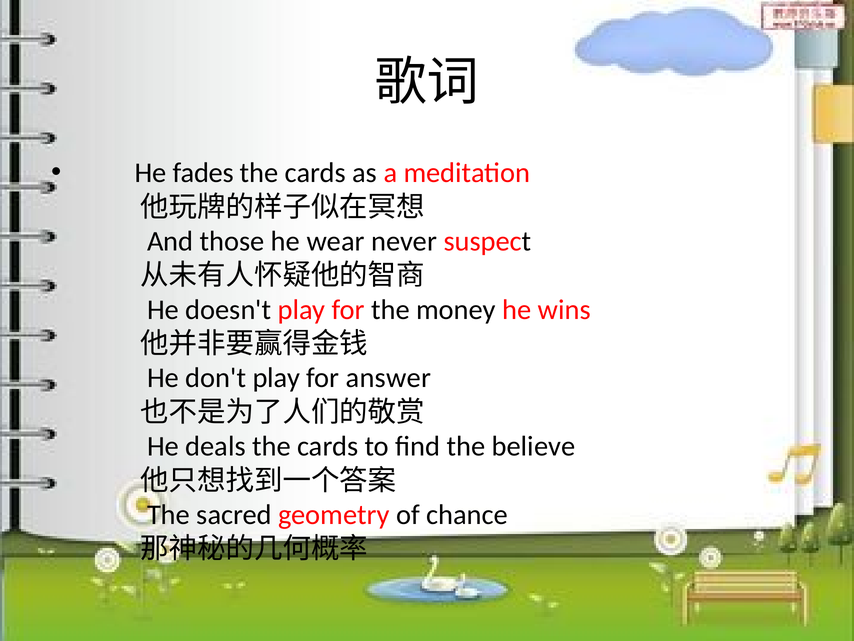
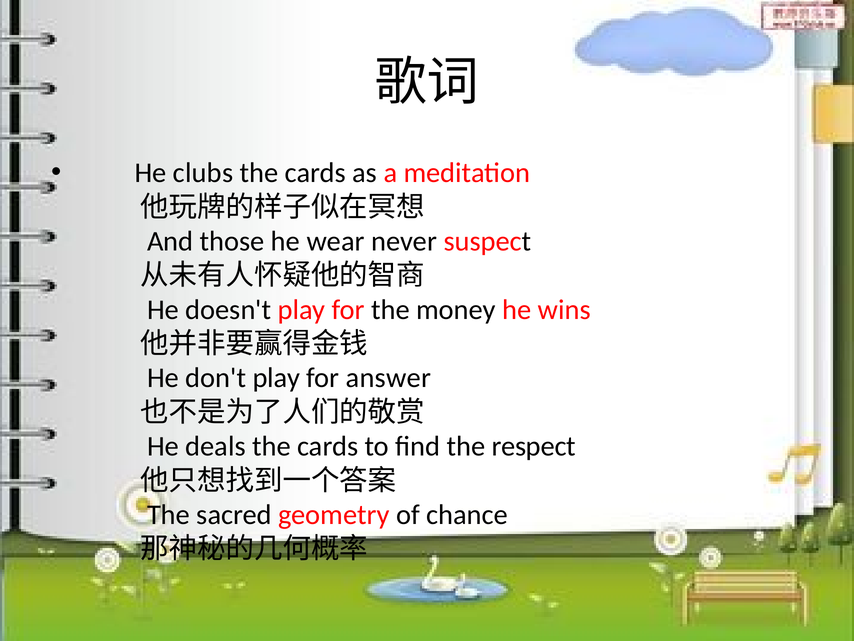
fades: fades -> clubs
believe: believe -> respect
